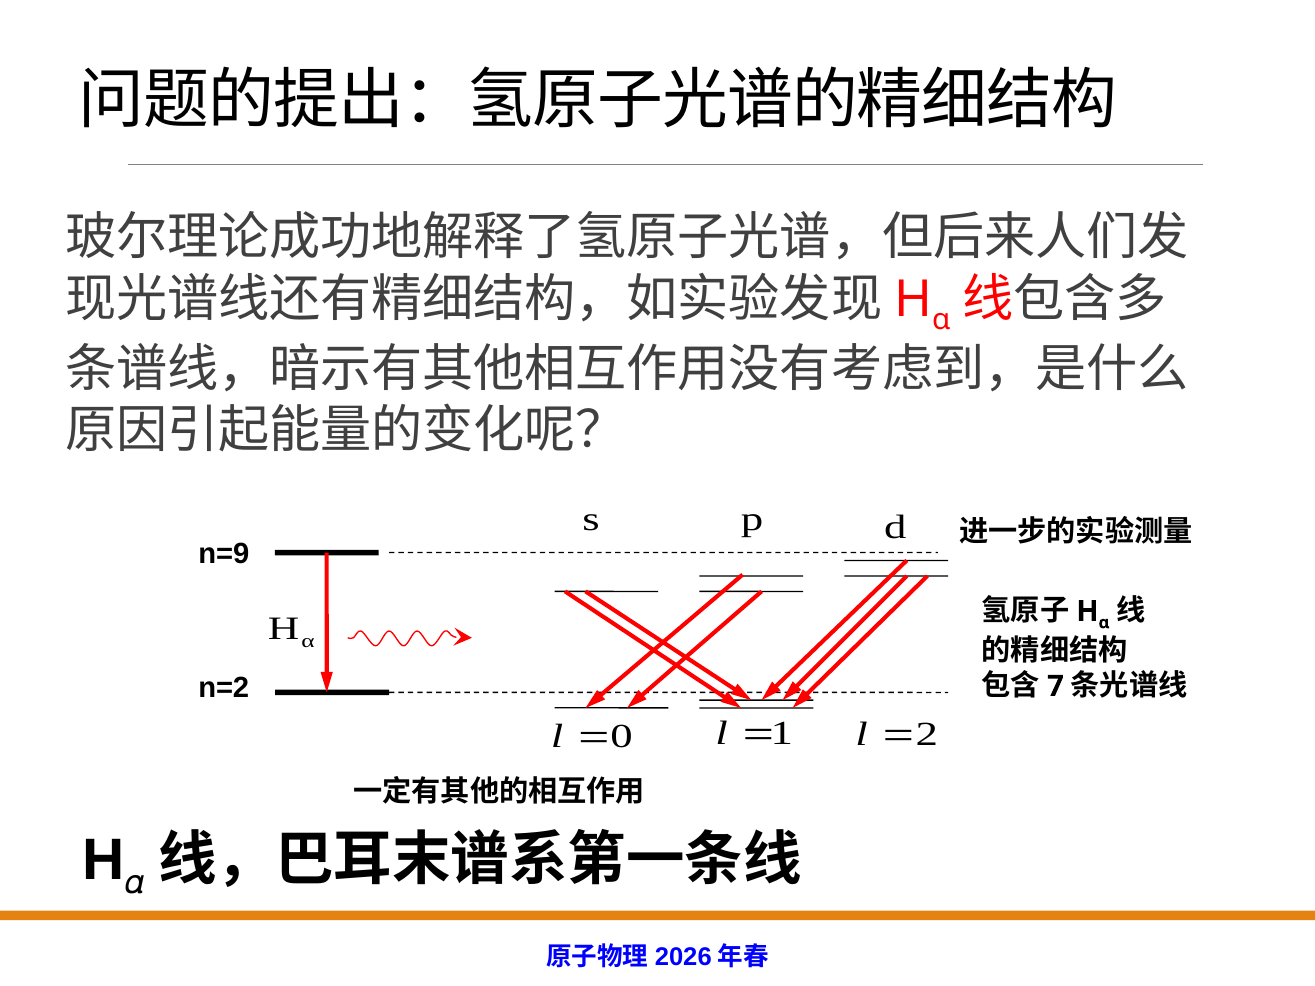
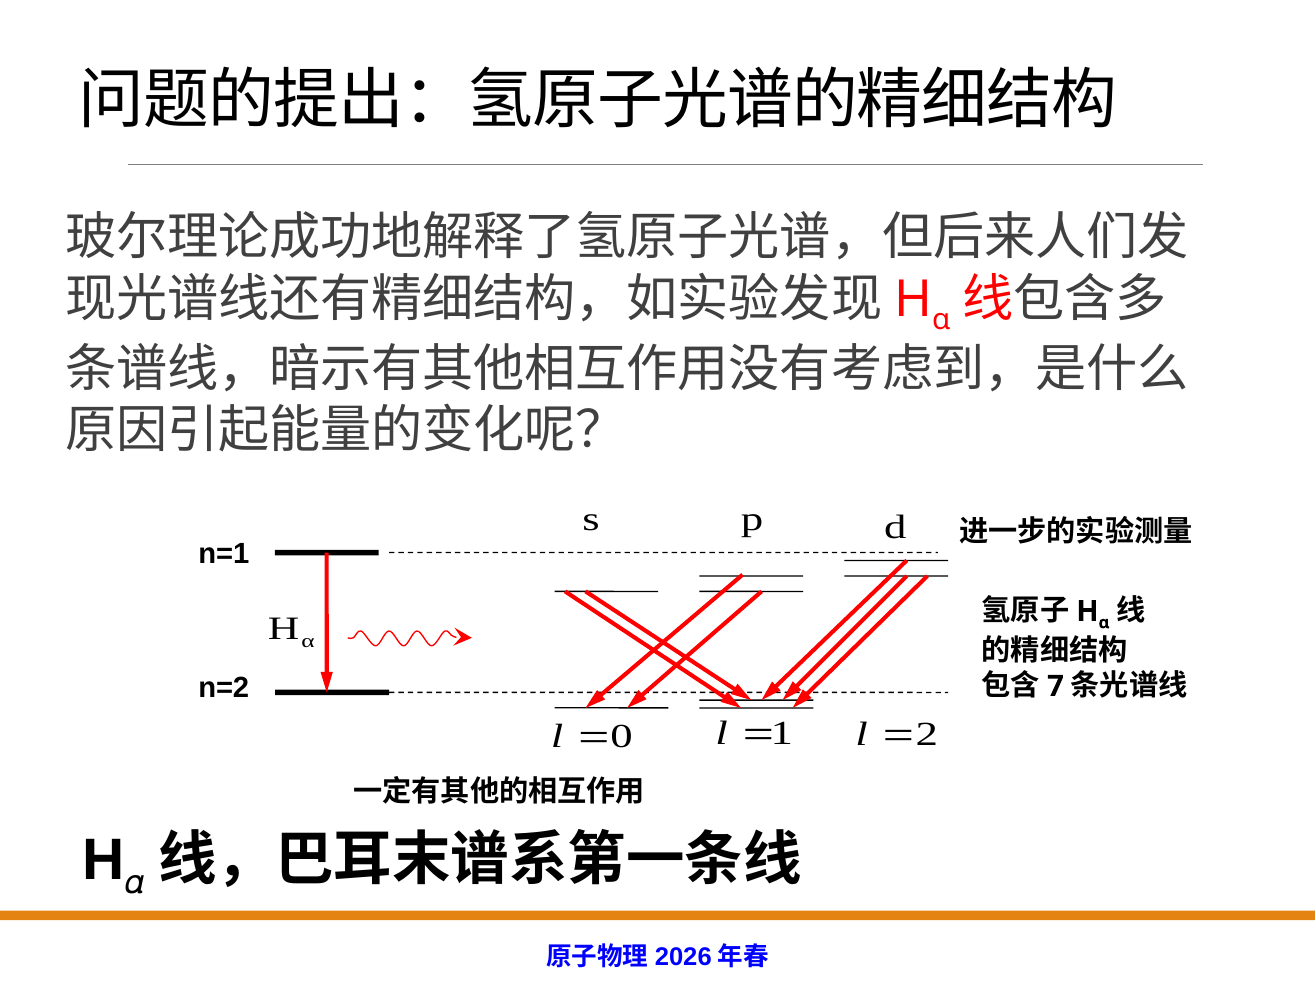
n=9: n=9 -> n=1
